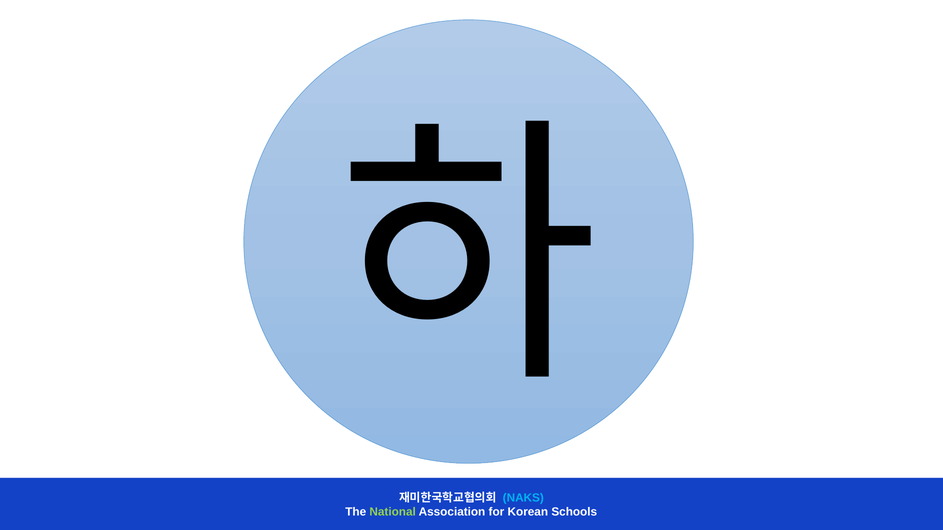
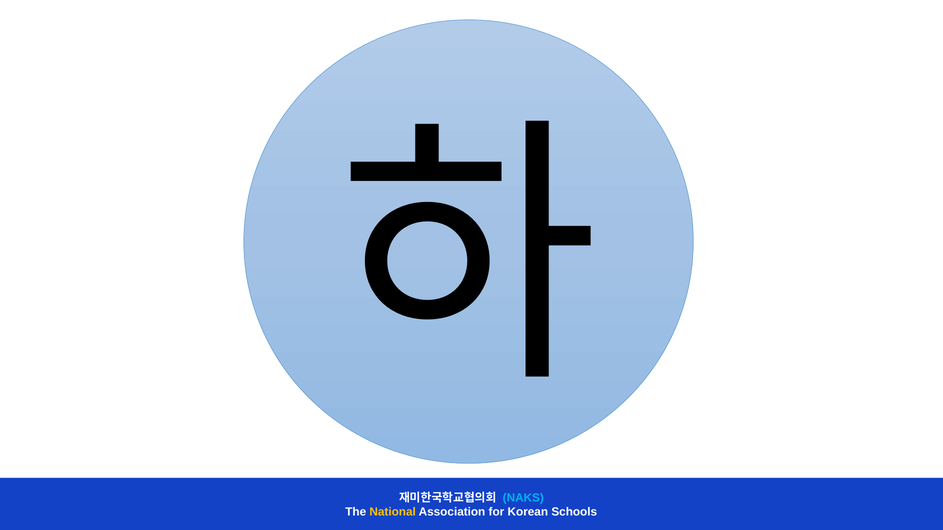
National colour: light green -> yellow
